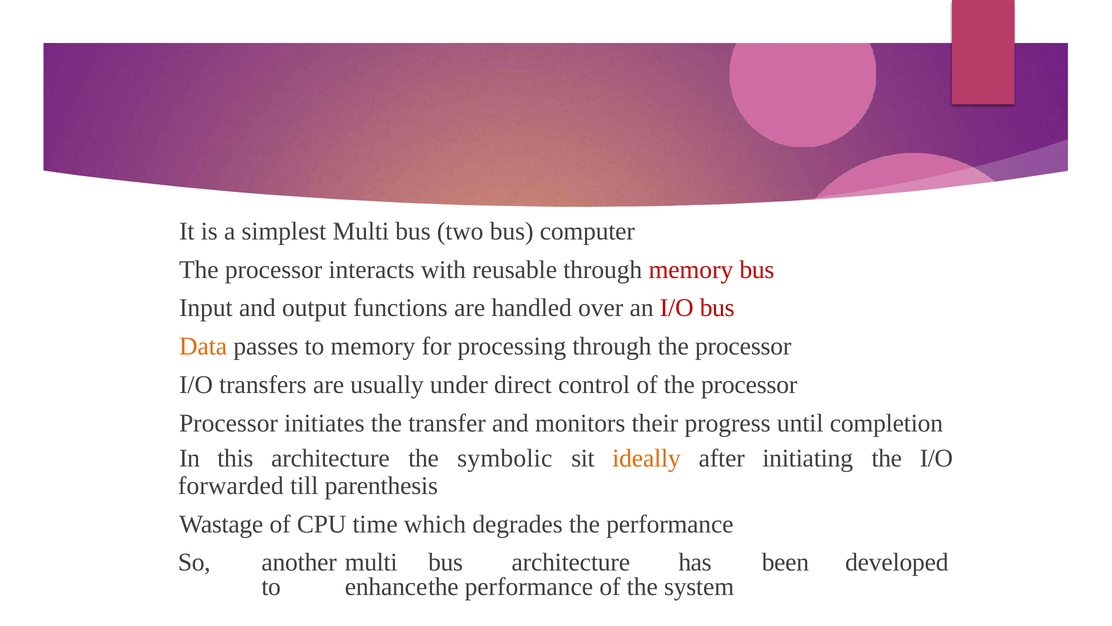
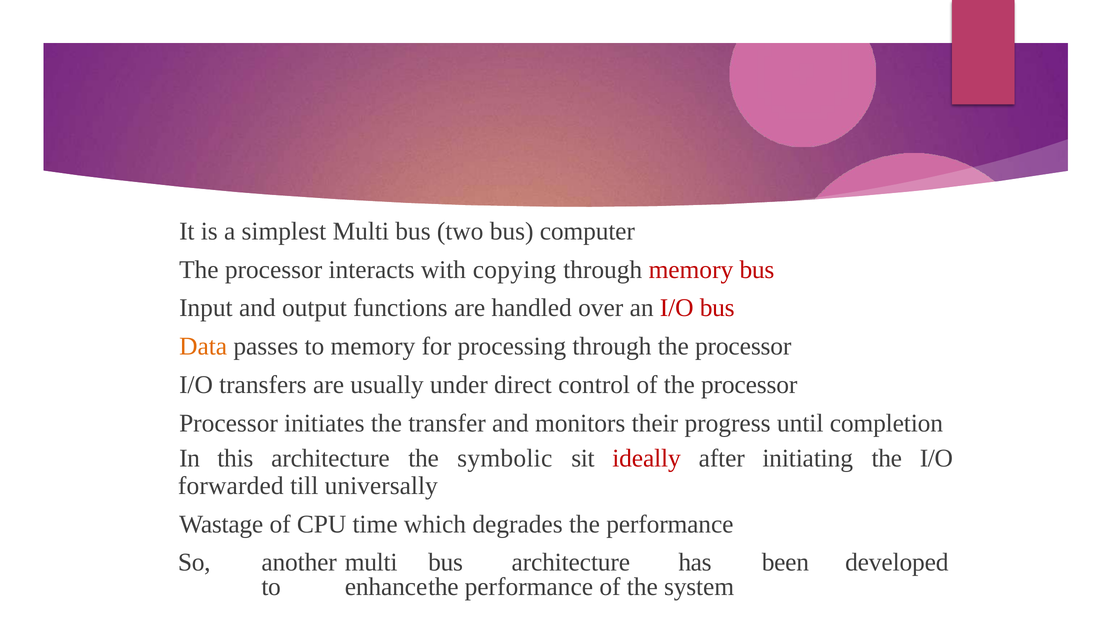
reusable: reusable -> copying
ideally colour: orange -> red
parenthesis: parenthesis -> universally
